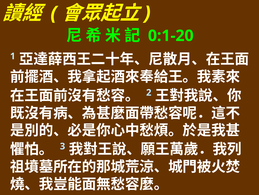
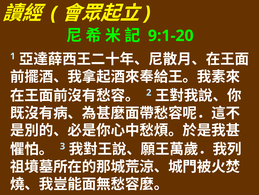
0:1-20: 0:1-20 -> 9:1-20
